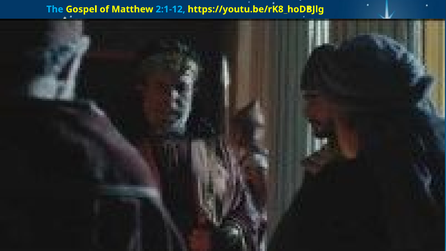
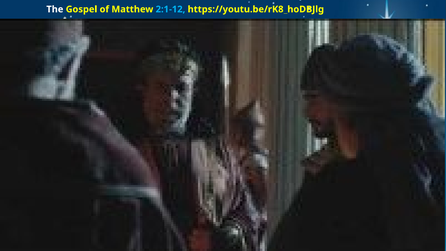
The colour: light blue -> white
